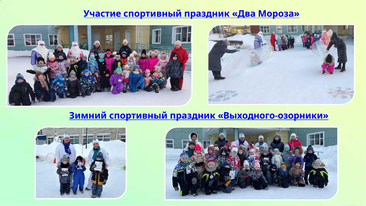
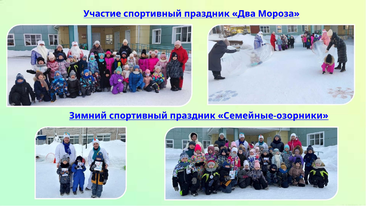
Выходного-озорники: Выходного-озорники -> Семейные-озорники
